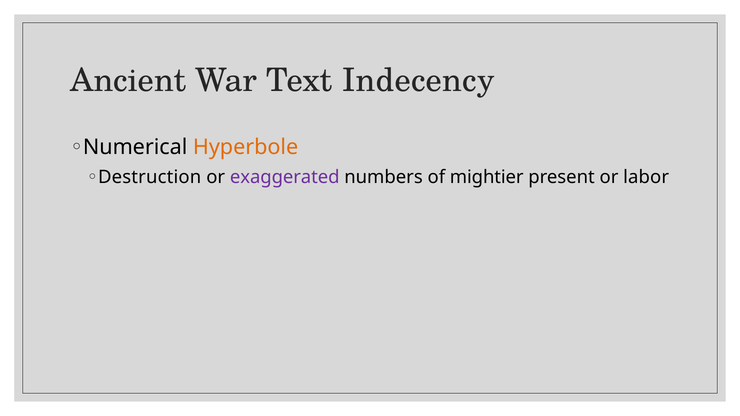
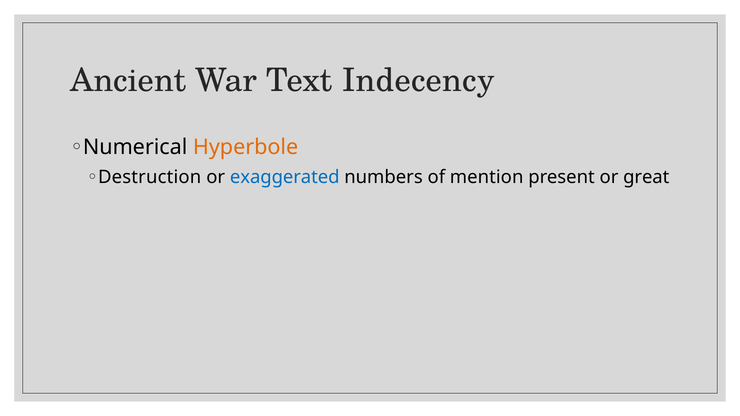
exaggerated colour: purple -> blue
mightier: mightier -> mention
labor: labor -> great
